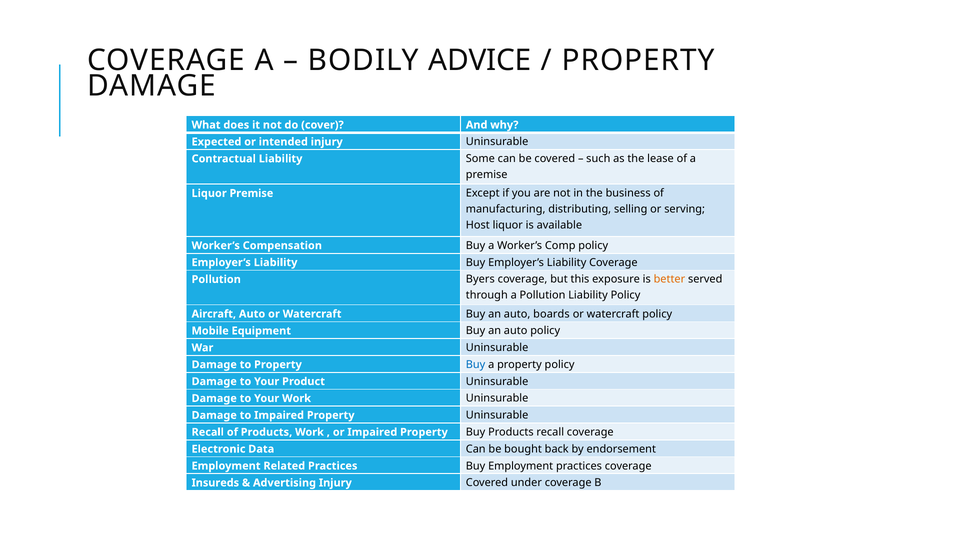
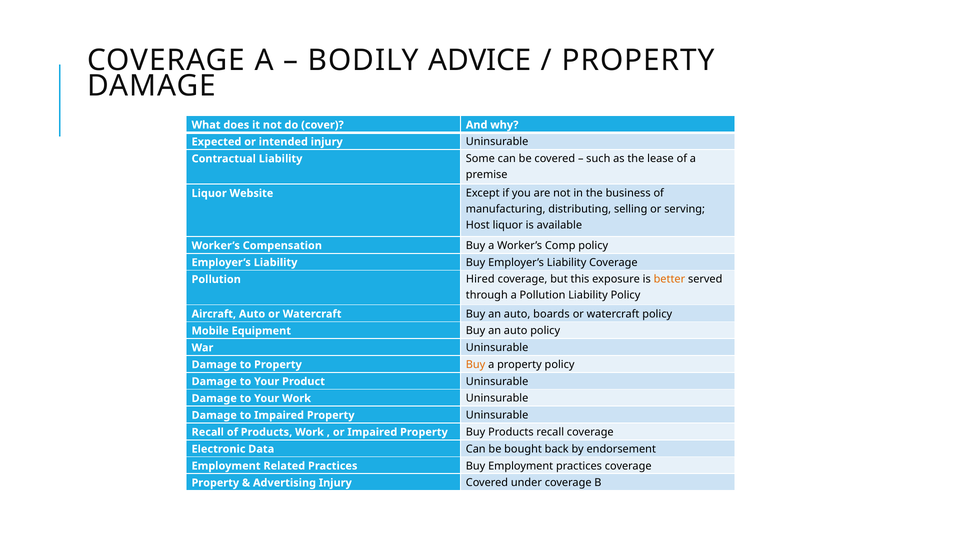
Liquor Premise: Premise -> Website
Byers: Byers -> Hired
Buy at (476, 364) colour: blue -> orange
Insureds at (215, 482): Insureds -> Property
